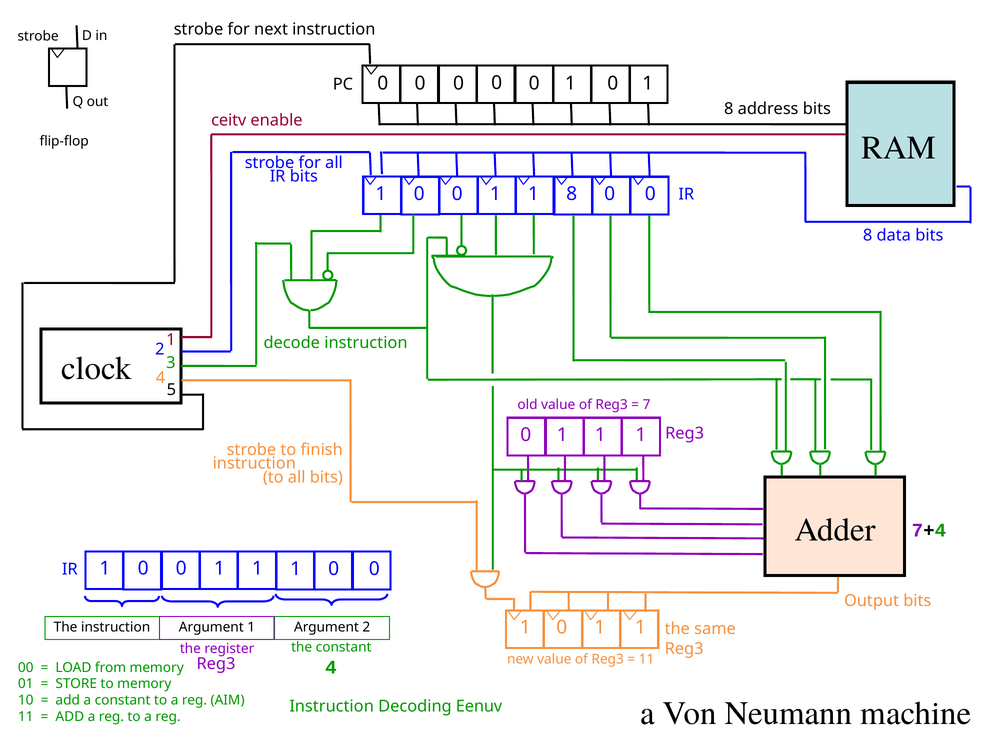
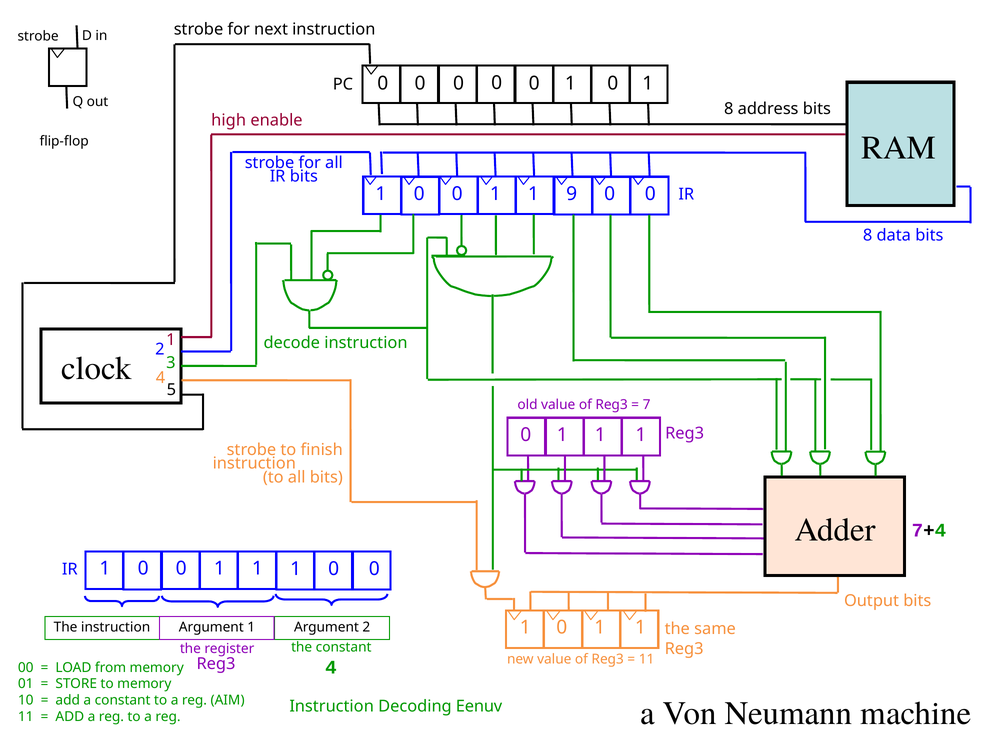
ceitv: ceitv -> high
1 8: 8 -> 9
